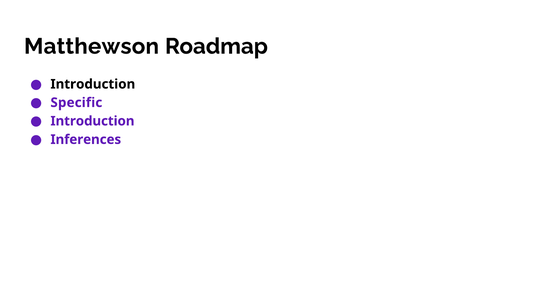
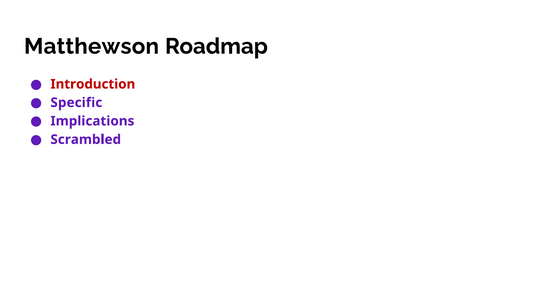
Introduction at (93, 84) colour: black -> red
Introduction at (92, 121): Introduction -> Implications
Inferences: Inferences -> Scrambled
